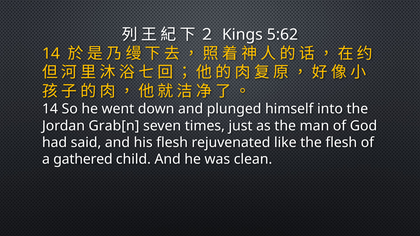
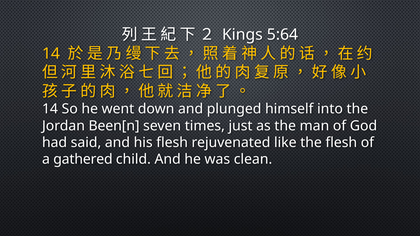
5:62: 5:62 -> 5:64
Grab[n: Grab[n -> Been[n
